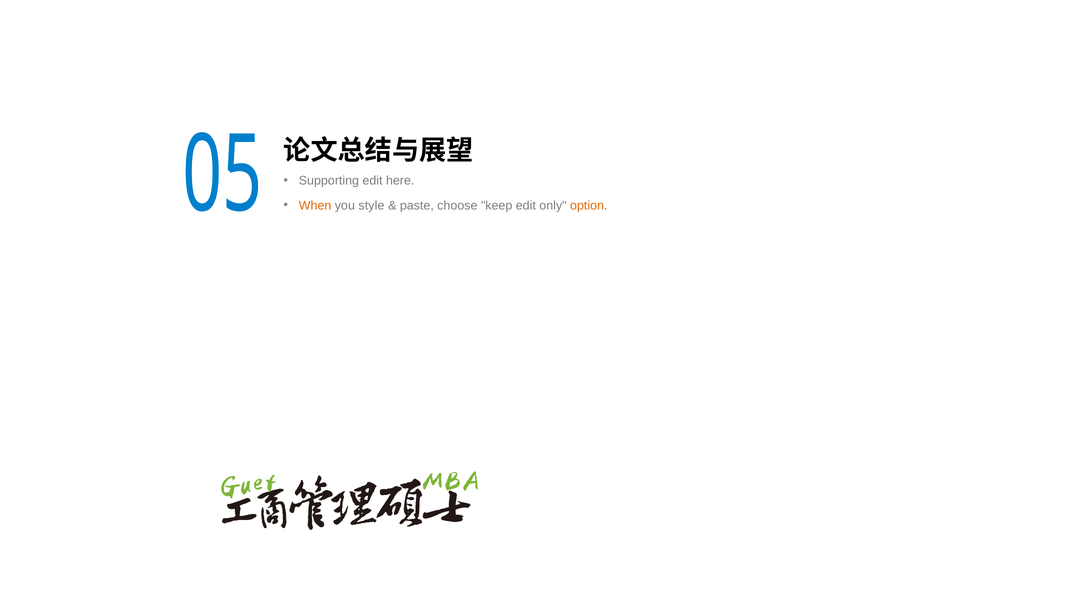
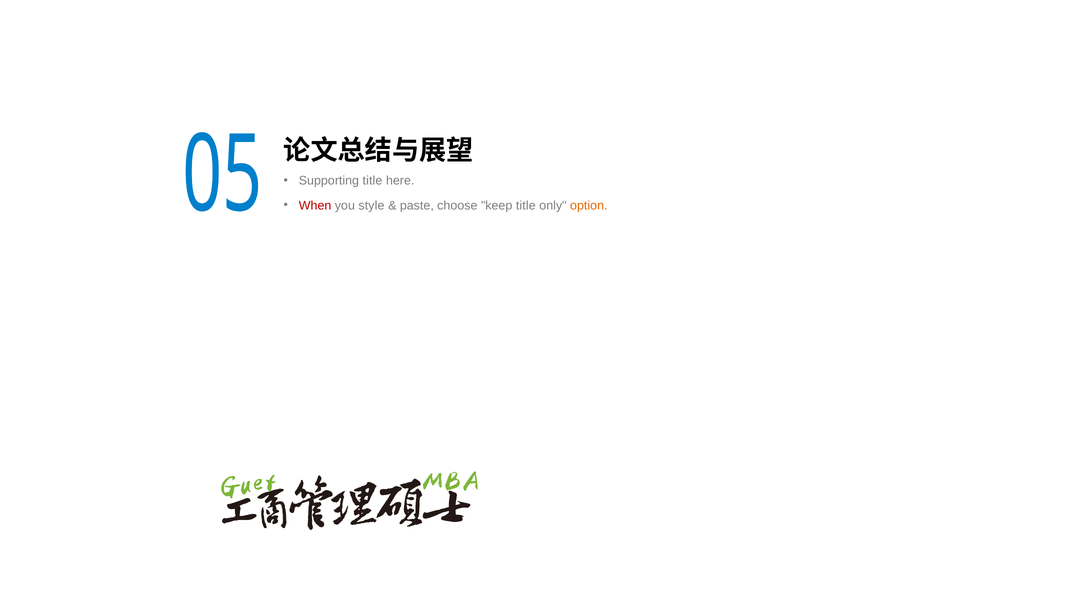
Supporting edit: edit -> title
When colour: orange -> red
keep edit: edit -> title
